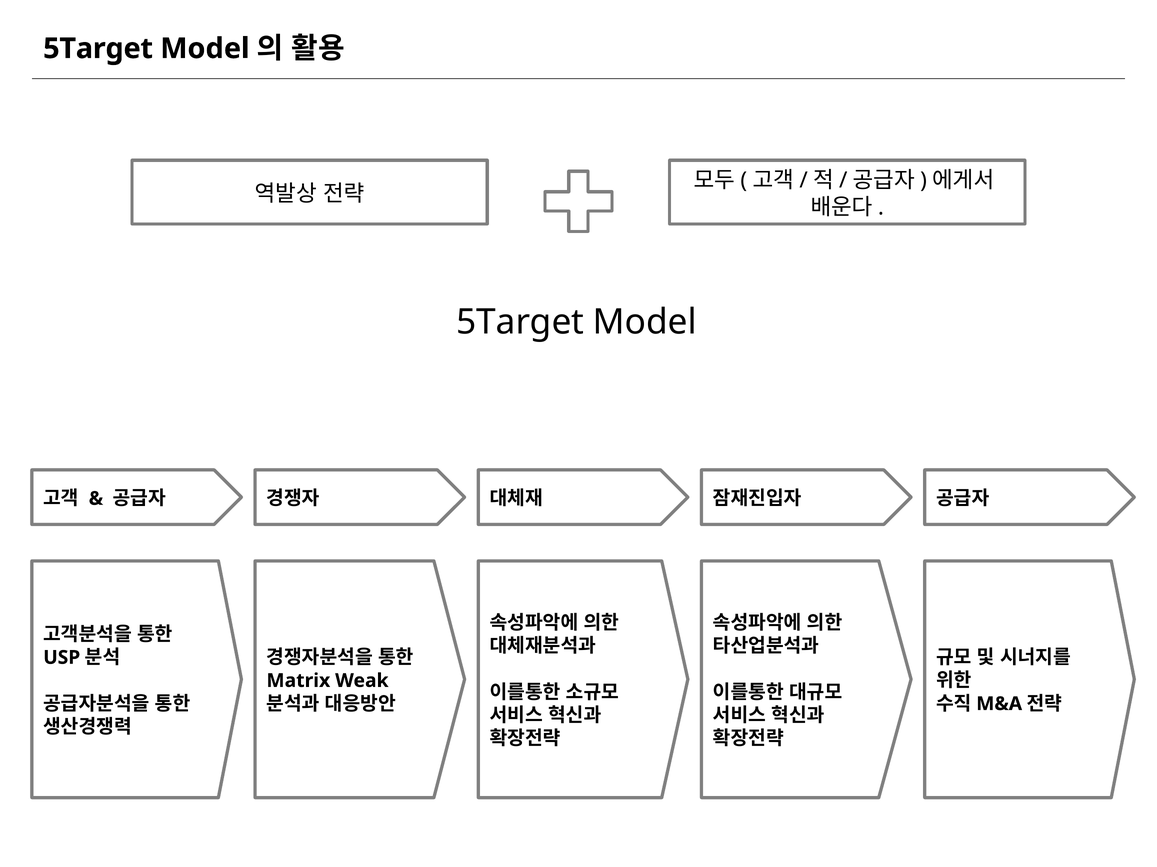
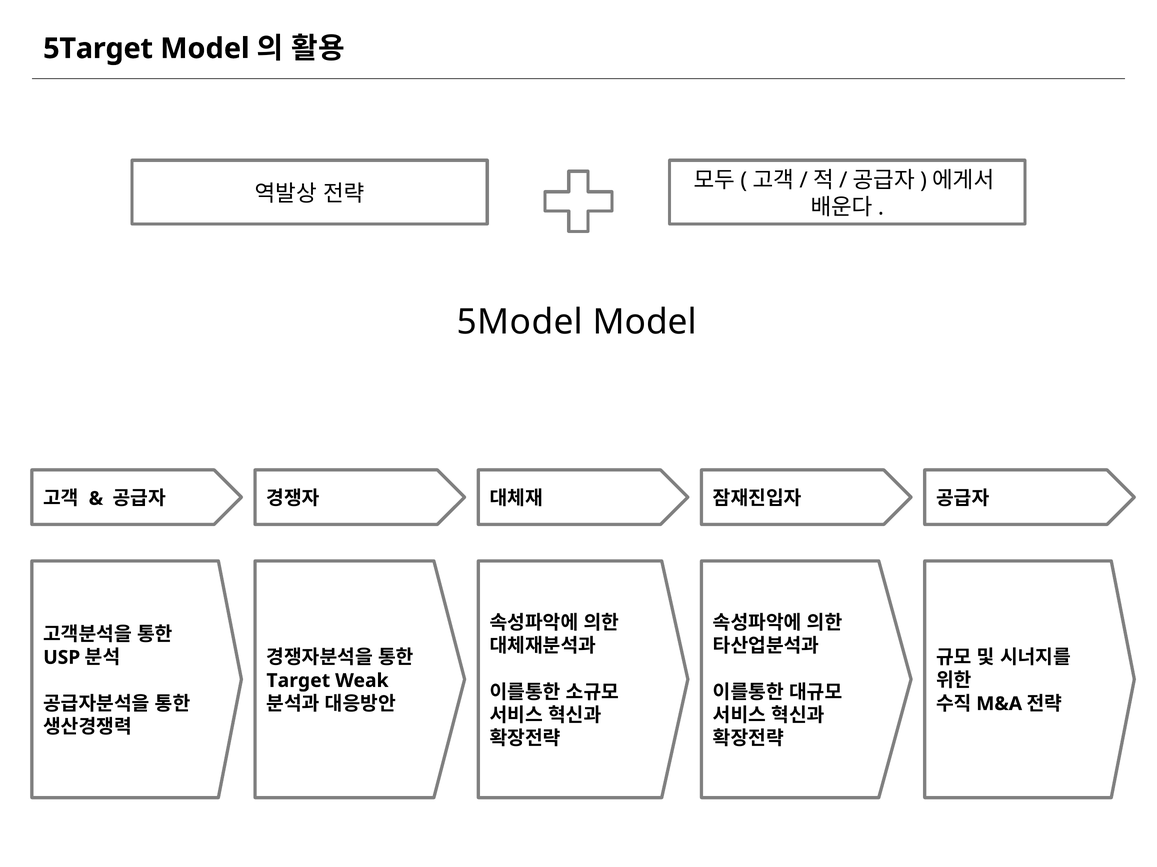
5Target at (520, 322): 5Target -> 5Model
Matrix: Matrix -> Target
